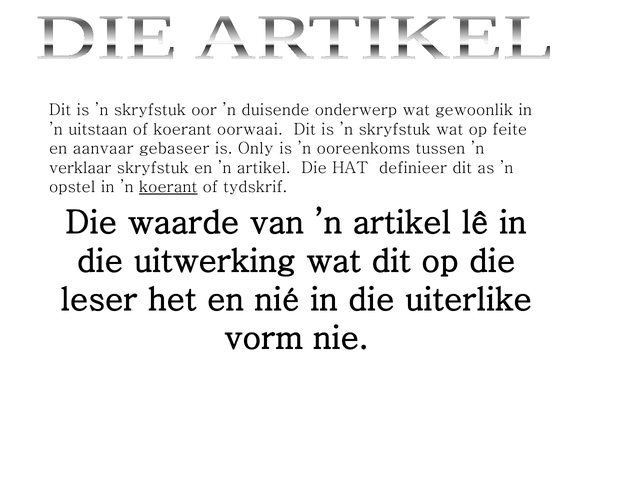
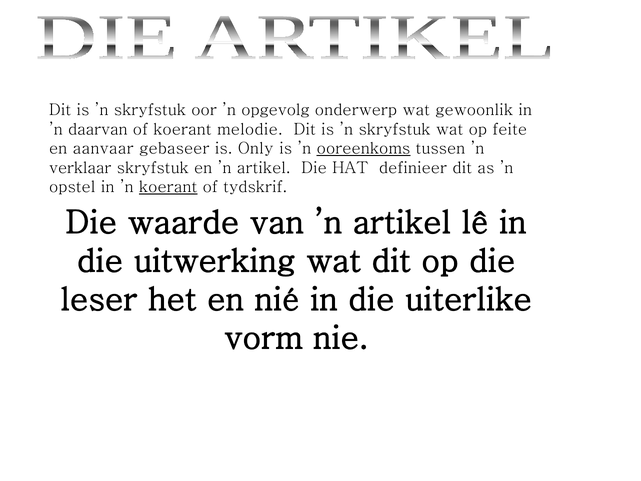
duisende: duisende -> opgevolg
uitstaan: uitstaan -> daarvan
oorwaai: oorwaai -> melodie
ooreenkoms underline: none -> present
